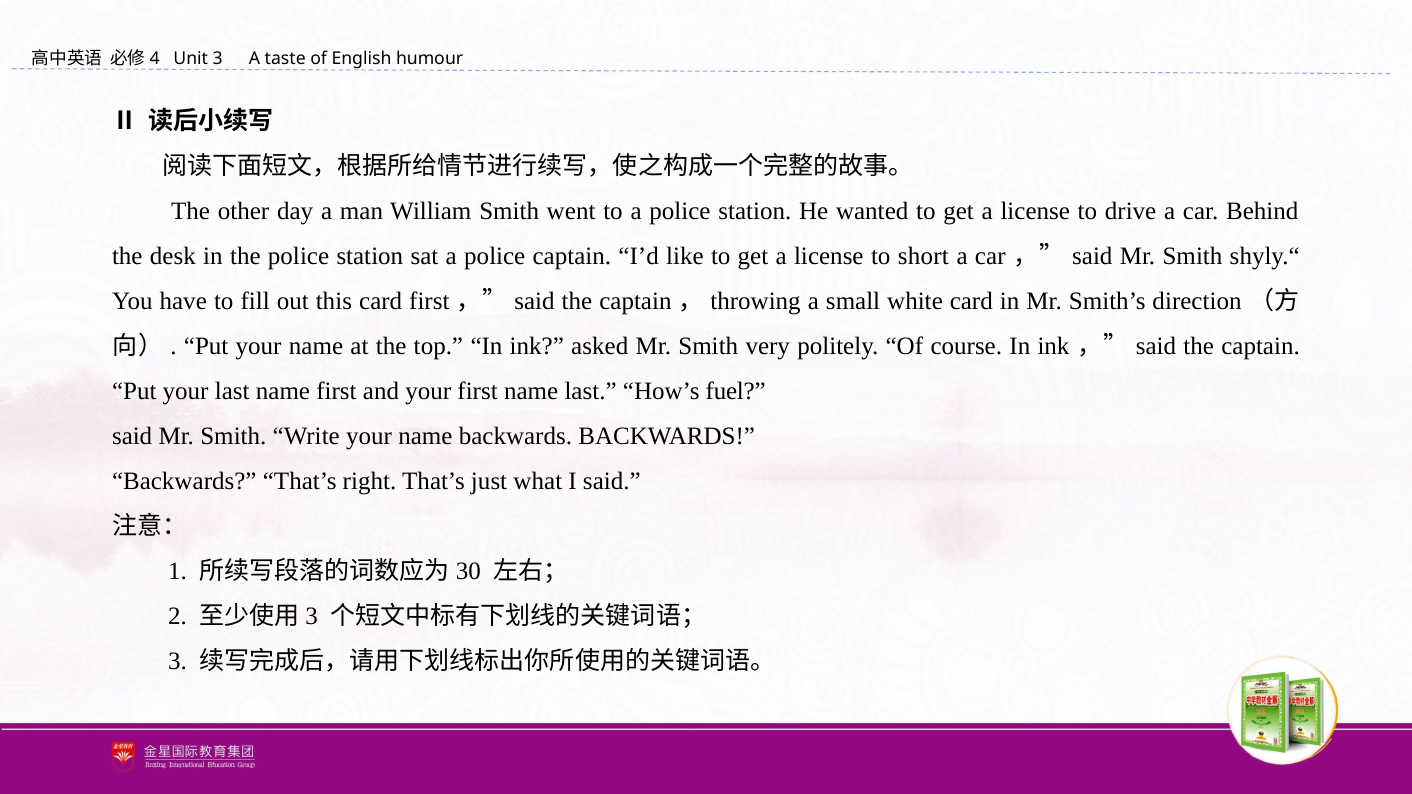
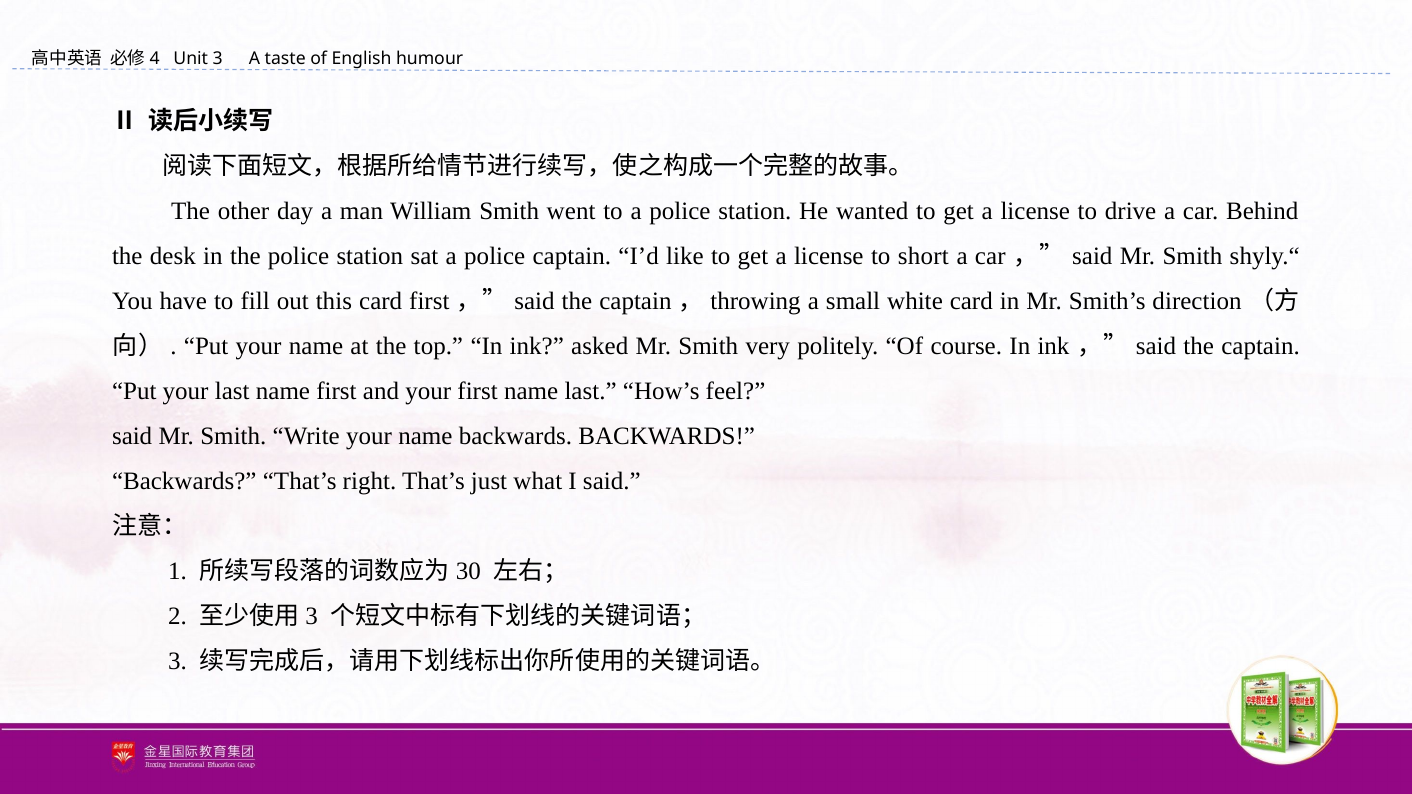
fuel: fuel -> feel
